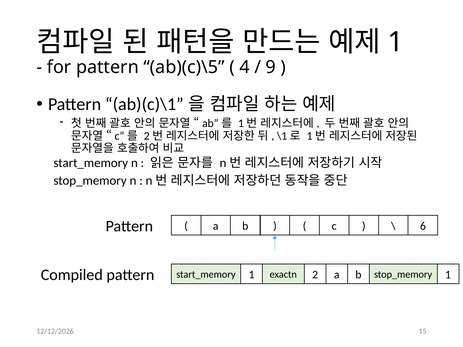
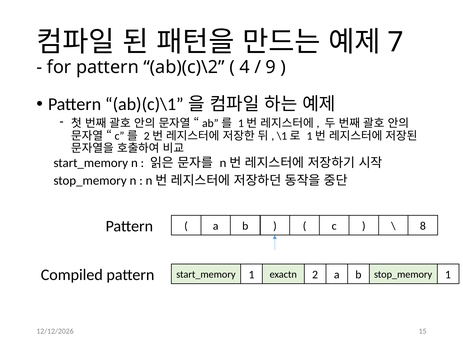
1 at (396, 42): 1 -> 7
ab)(c)\5: ab)(c)\5 -> ab)(c)\2
6: 6 -> 8
